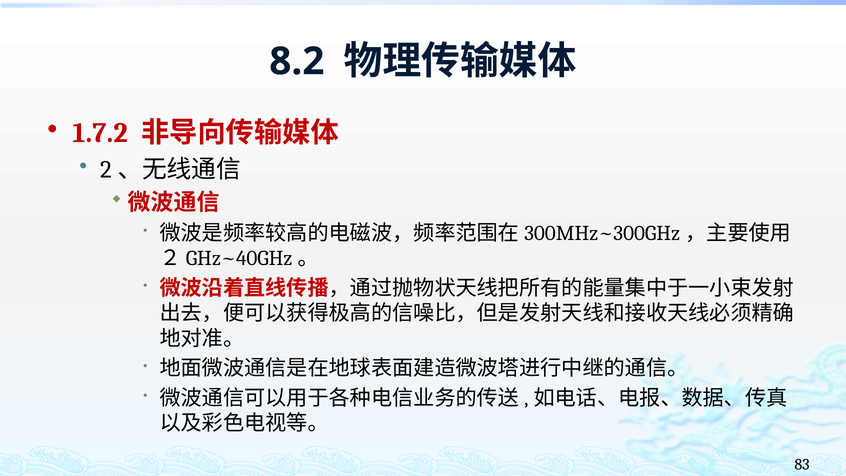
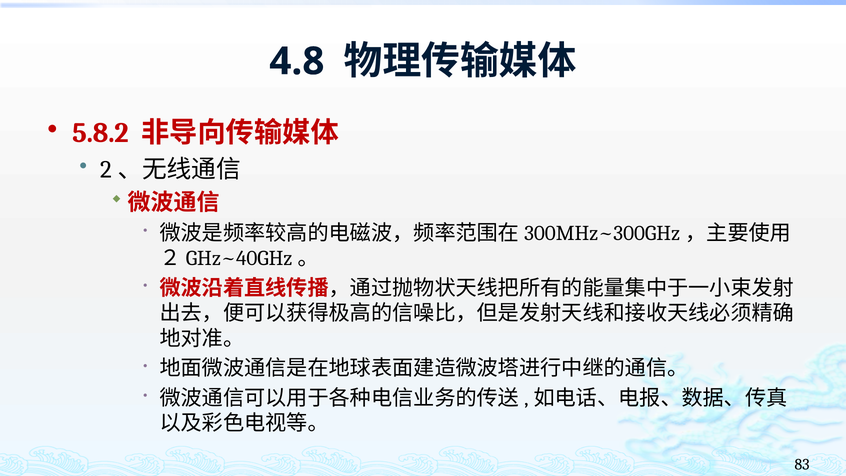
8.2: 8.2 -> 4.8
1.7.2: 1.7.2 -> 5.8.2
